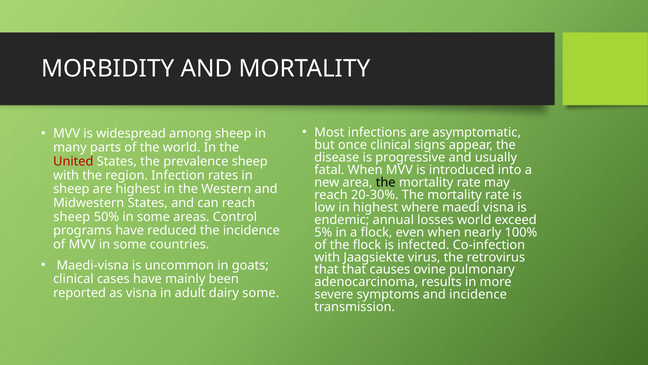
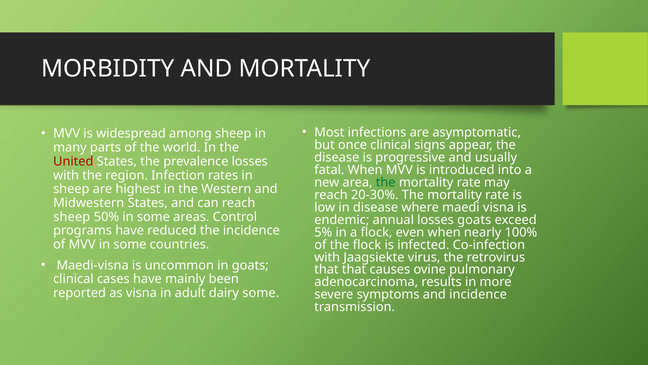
prevalence sheep: sheep -> losses
the at (386, 182) colour: black -> green
in highest: highest -> disease
losses world: world -> goats
